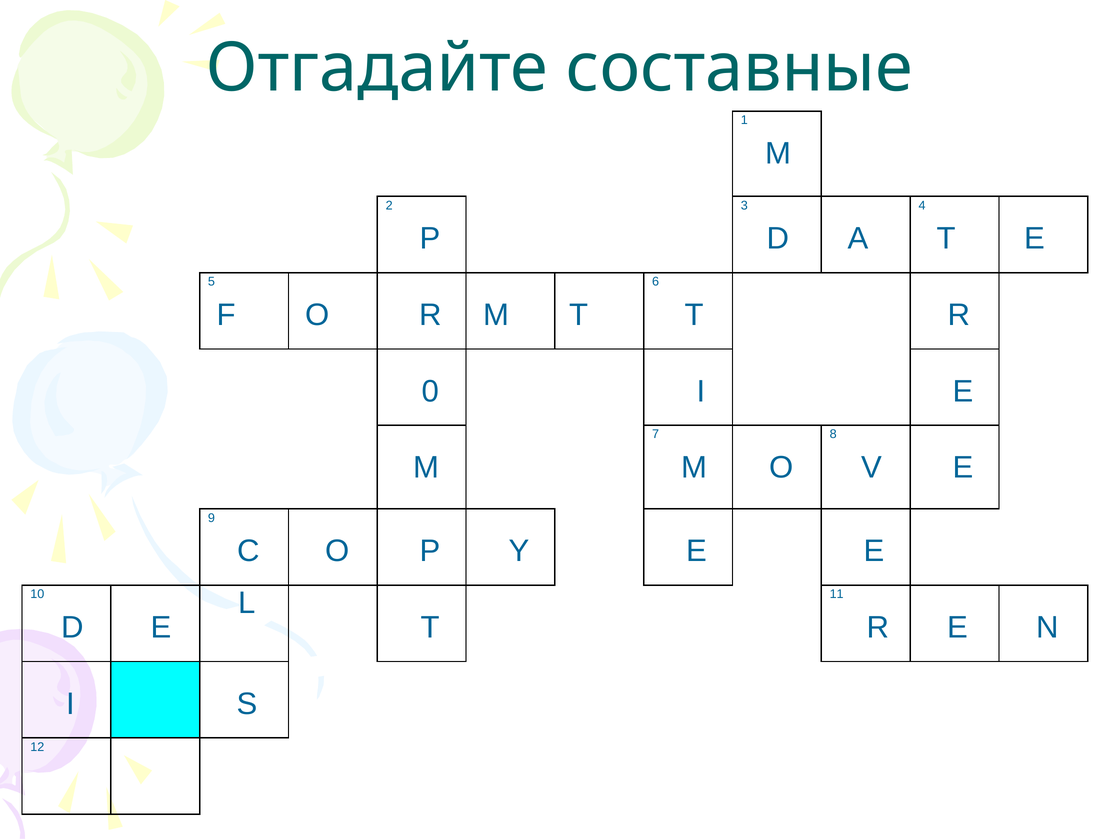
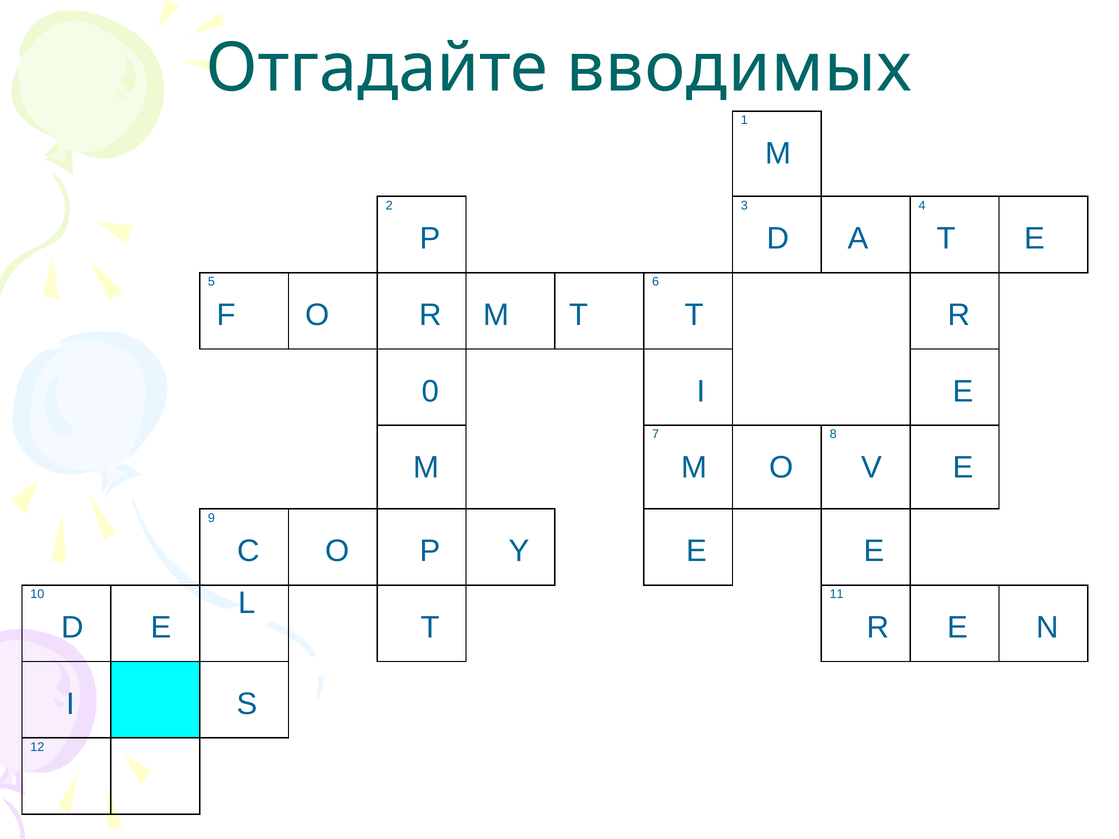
составные: составные -> вводимых
